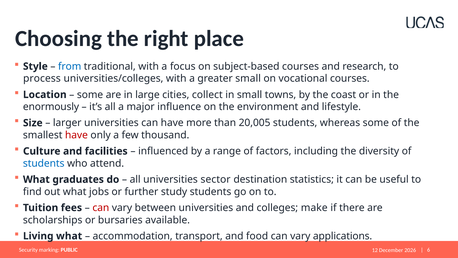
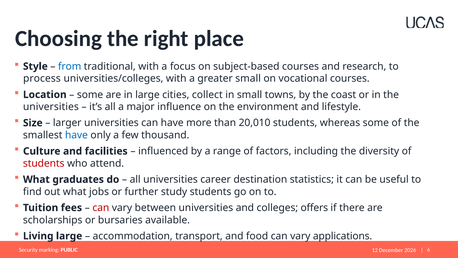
enormously at (51, 107): enormously -> universities
20,005: 20,005 -> 20,010
have at (76, 135) colour: red -> blue
students at (44, 163) colour: blue -> red
sector: sector -> career
make: make -> offers
Living what: what -> large
